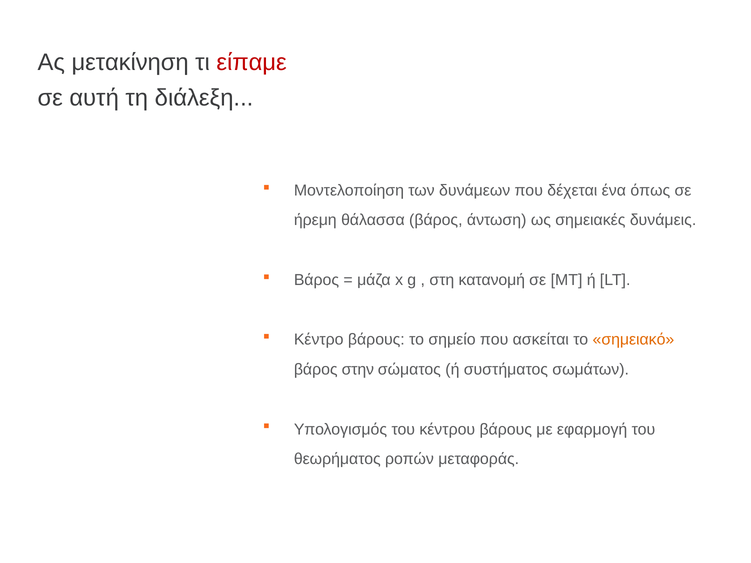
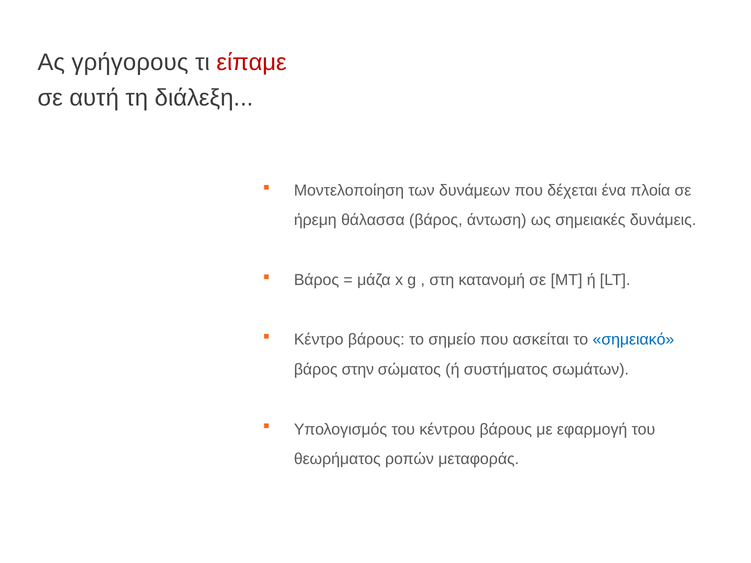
μετακίνηση: μετακίνηση -> γρήγορους
όπως: όπως -> πλοία
σημειακό colour: orange -> blue
